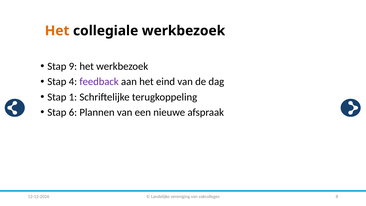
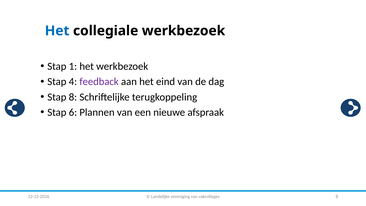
Het at (57, 31) colour: orange -> blue
9: 9 -> 1
Stap 1: 1 -> 8
